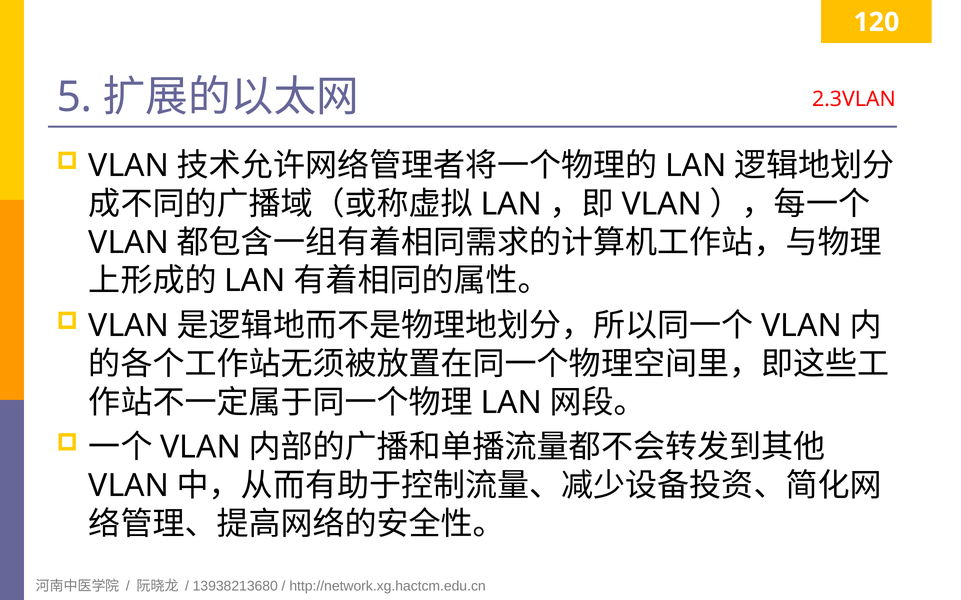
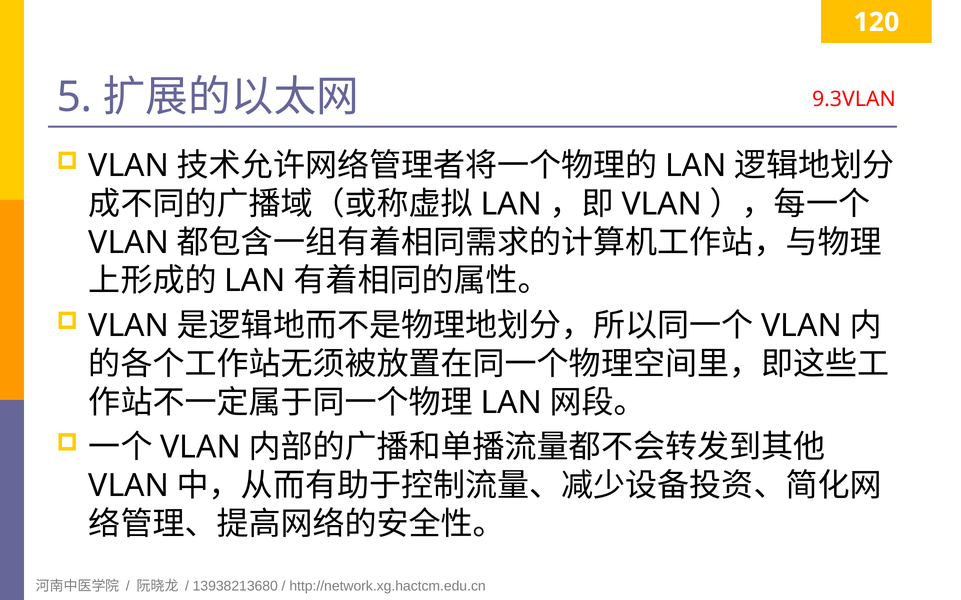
2.3VLAN: 2.3VLAN -> 9.3VLAN
